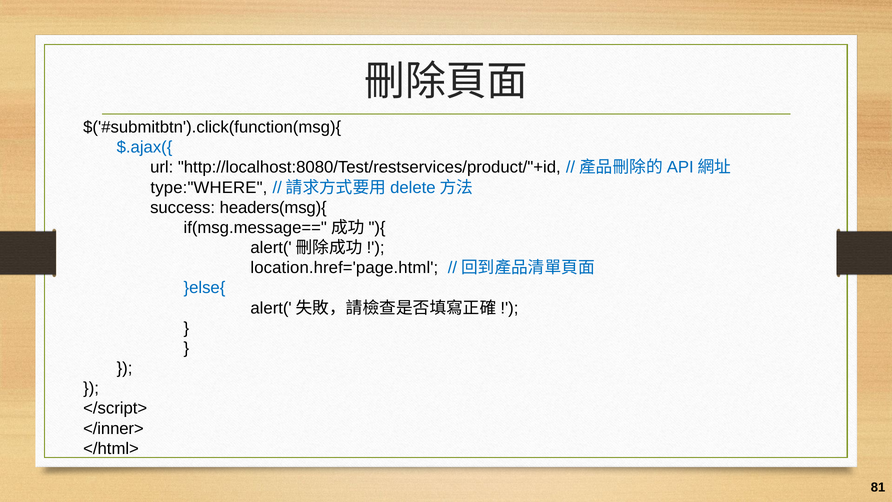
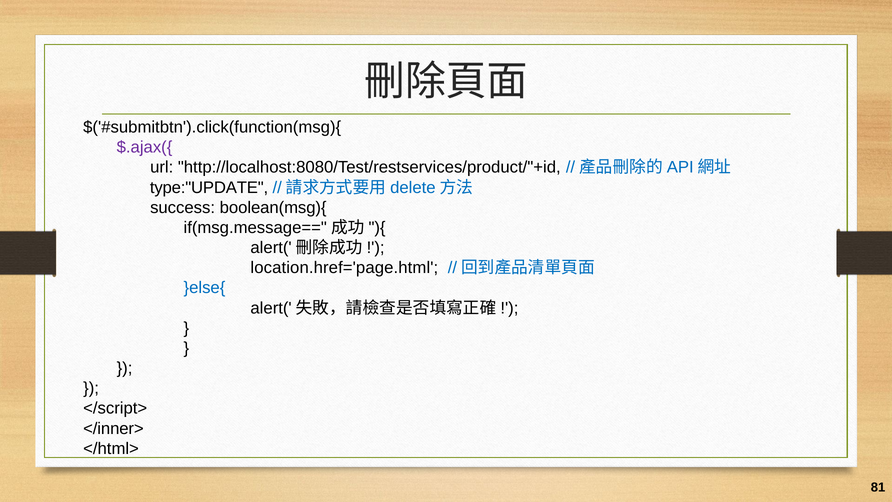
$.ajax({ colour: blue -> purple
type:"WHERE: type:"WHERE -> type:"UPDATE
headers(msg){: headers(msg){ -> boolean(msg){
